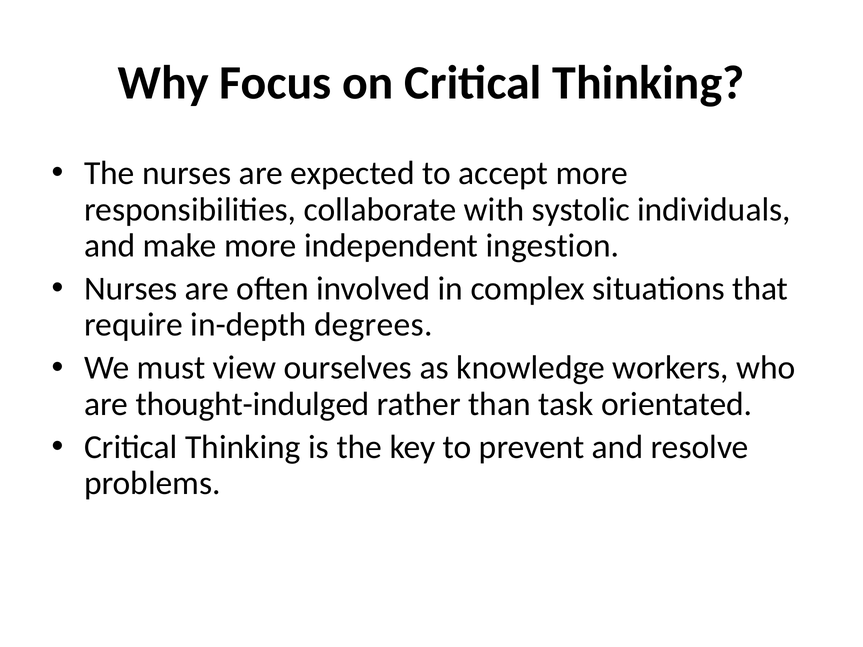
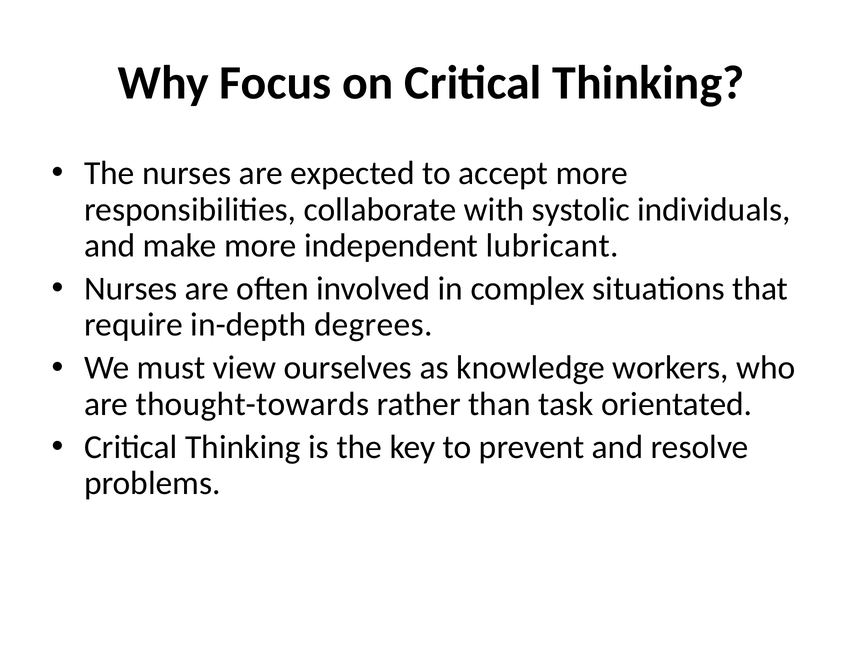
ingestion: ingestion -> lubricant
thought-indulged: thought-indulged -> thought-towards
